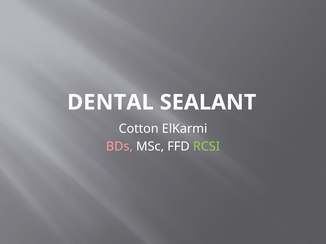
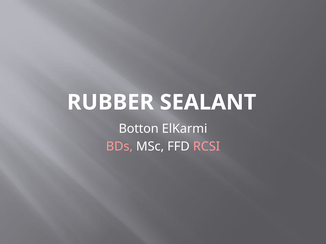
DENTAL: DENTAL -> RUBBER
Cotton: Cotton -> Botton
RCSI colour: light green -> pink
